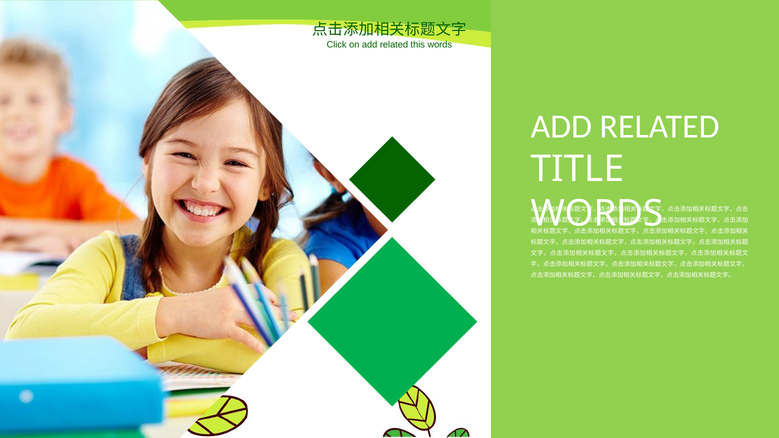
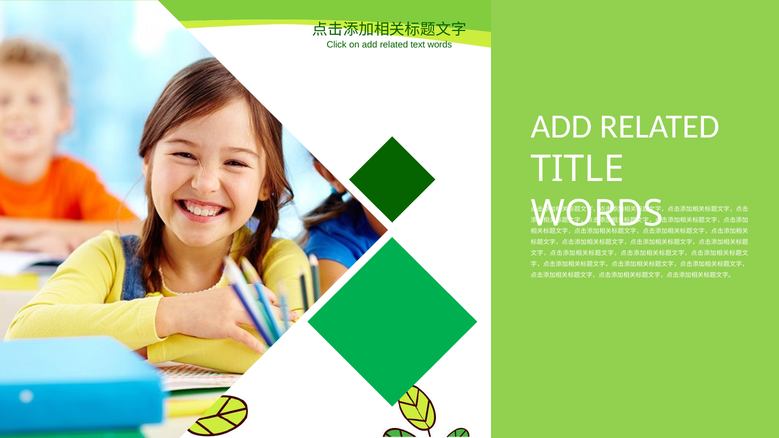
this: this -> text
